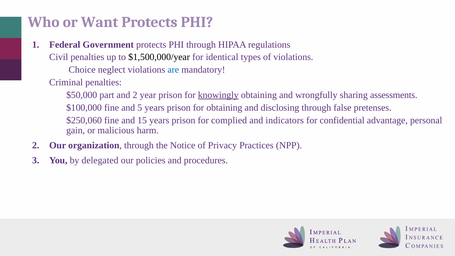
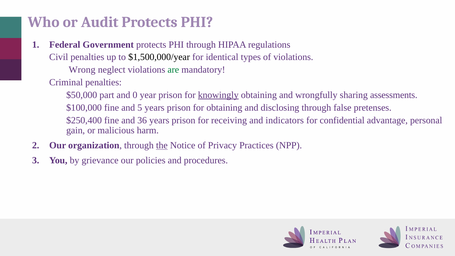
Want: Want -> Audit
Choice: Choice -> Wrong
are colour: blue -> green
and 2: 2 -> 0
$250,060: $250,060 -> $250,400
15: 15 -> 36
complied: complied -> receiving
the underline: none -> present
delegated: delegated -> grievance
